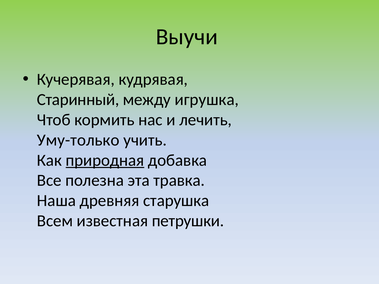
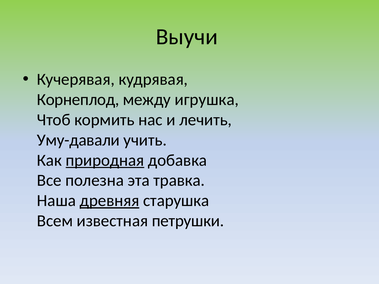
Старинный: Старинный -> Корнеплод
Уму-только: Уму-только -> Уму-давали
древняя underline: none -> present
